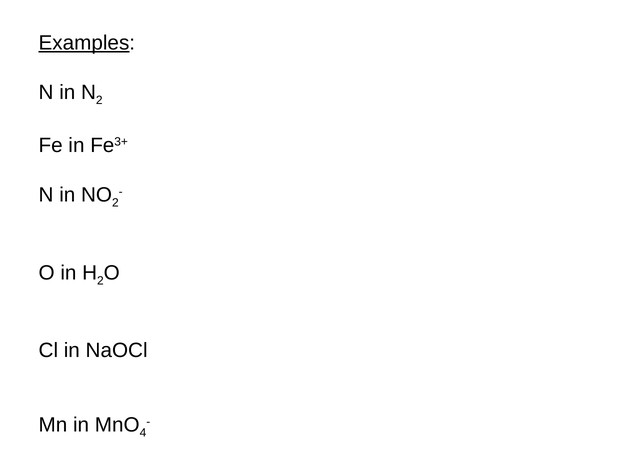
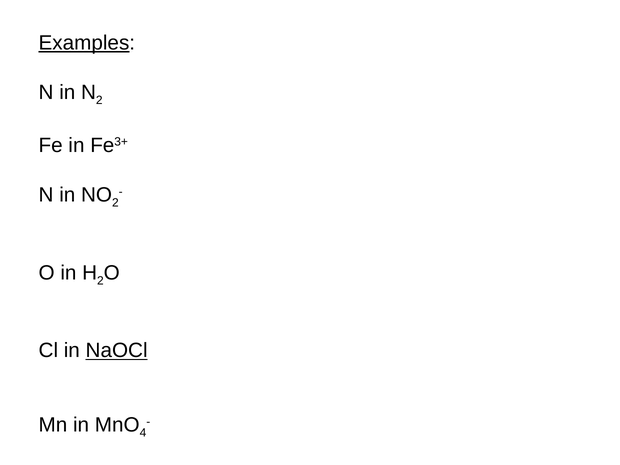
NaOCl underline: none -> present
